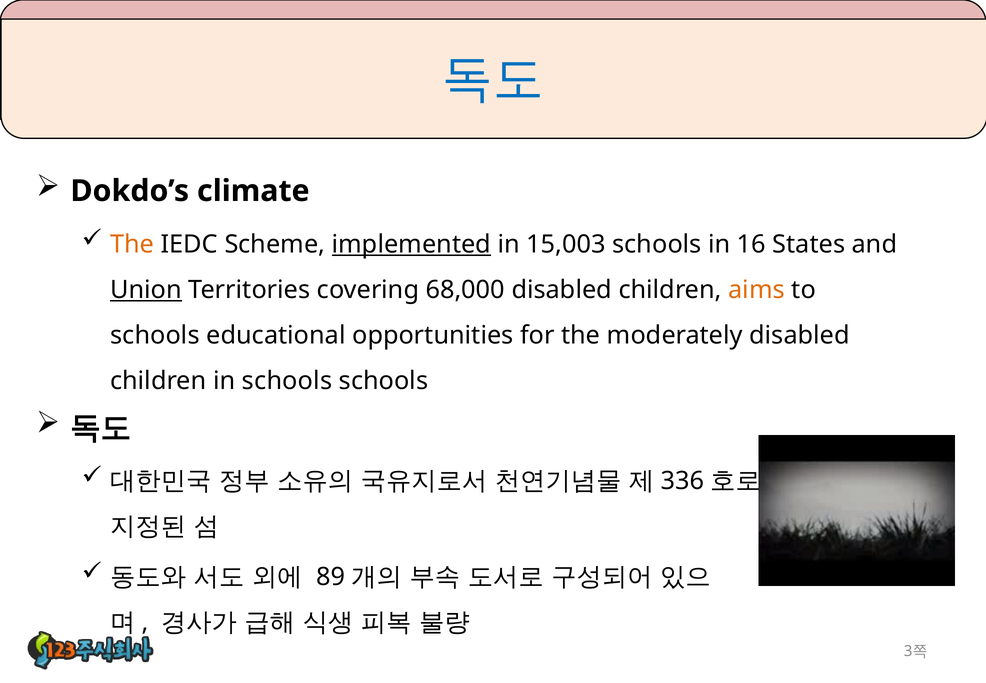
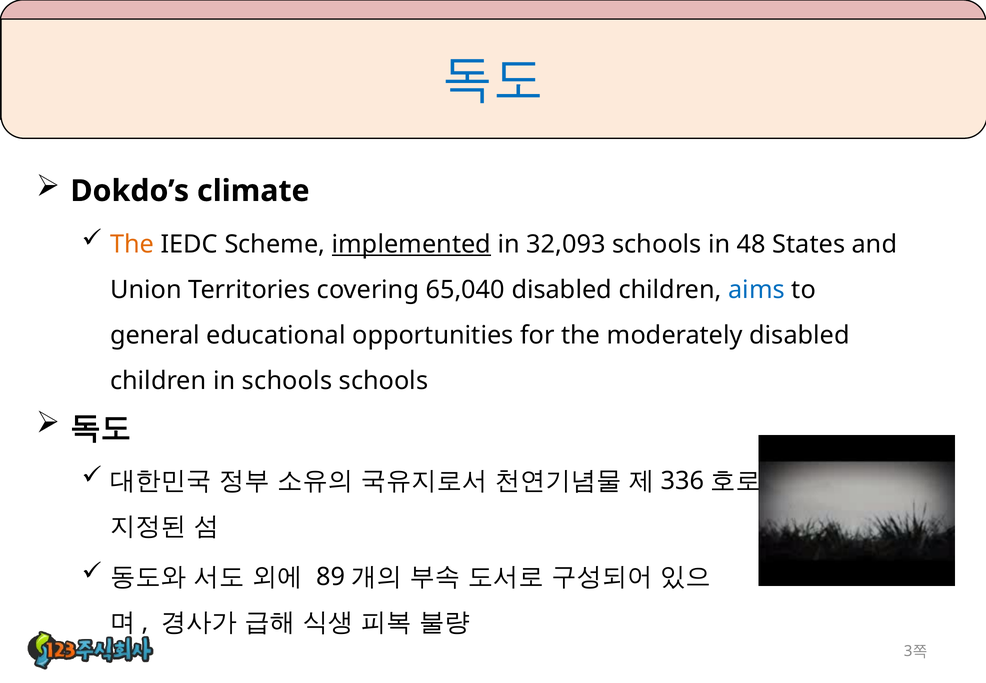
15,003: 15,003 -> 32,093
16: 16 -> 48
Union underline: present -> none
68,000: 68,000 -> 65,040
aims colour: orange -> blue
schools at (155, 335): schools -> general
